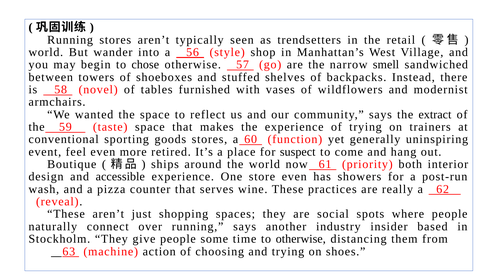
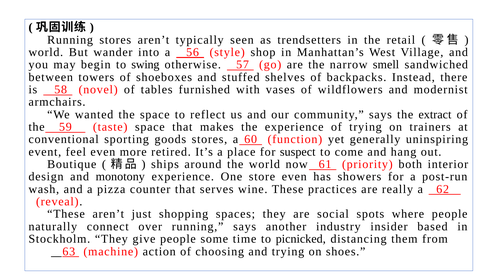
chose: chose -> swing
accessible: accessible -> monotony
to otherwise: otherwise -> picnicked
